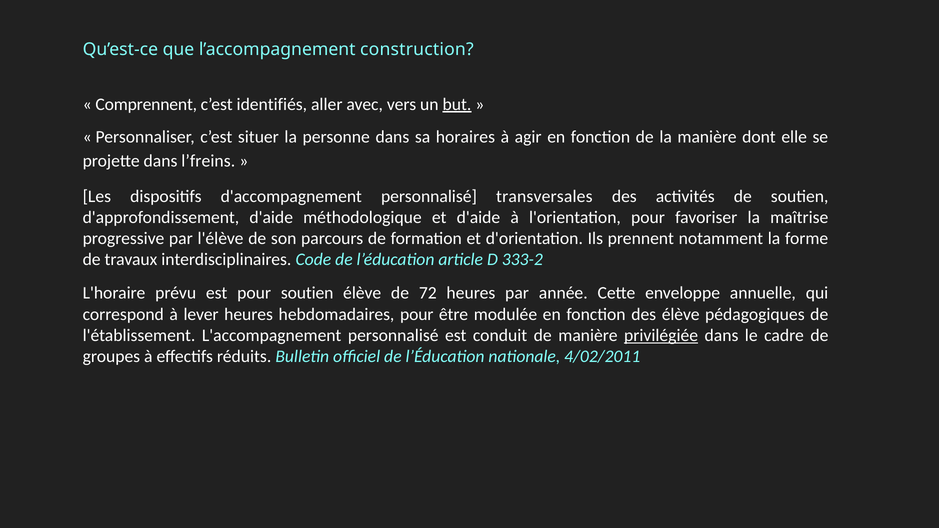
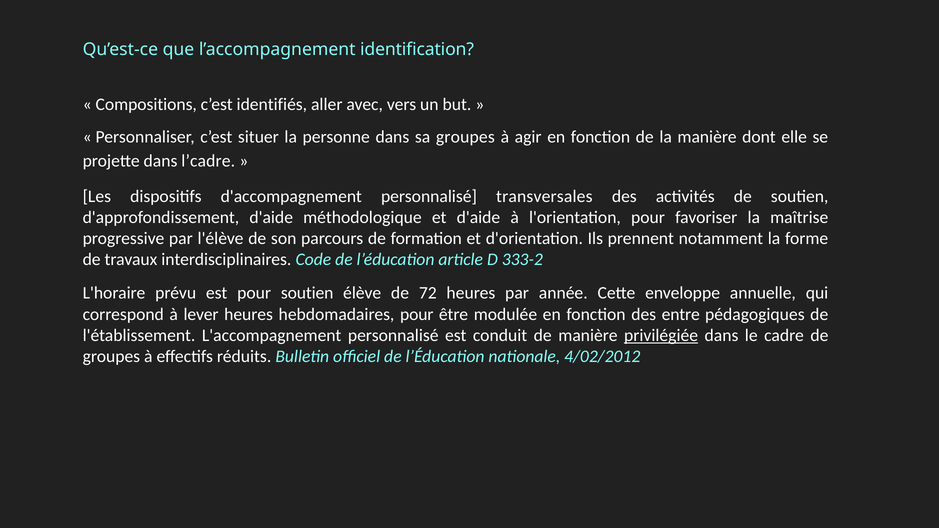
construction: construction -> identification
Comprennent: Comprennent -> Compositions
but underline: present -> none
sa horaires: horaires -> groupes
l’freins: l’freins -> l’cadre
des élève: élève -> entre
4/02/2011: 4/02/2011 -> 4/02/2012
